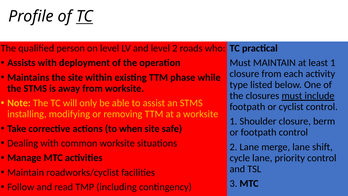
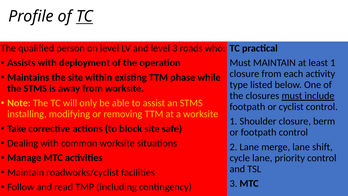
level 2: 2 -> 3
when: when -> block
